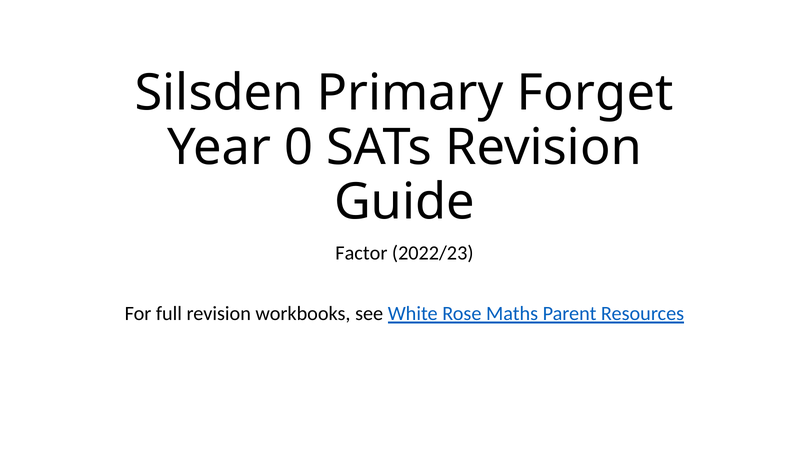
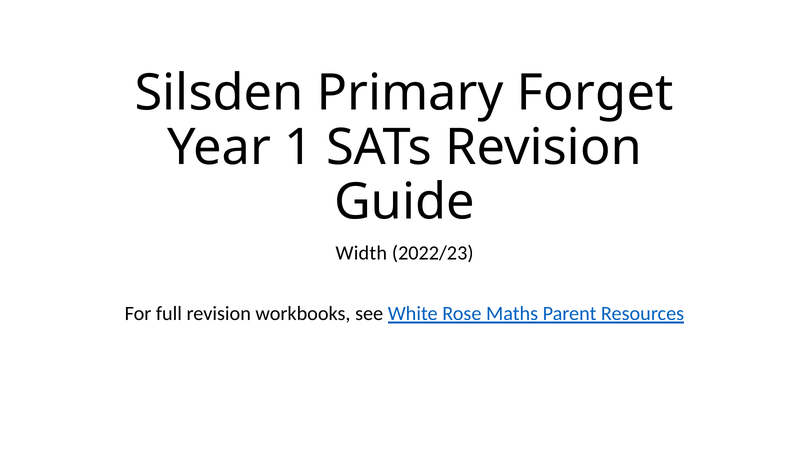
0: 0 -> 1
Factor: Factor -> Width
